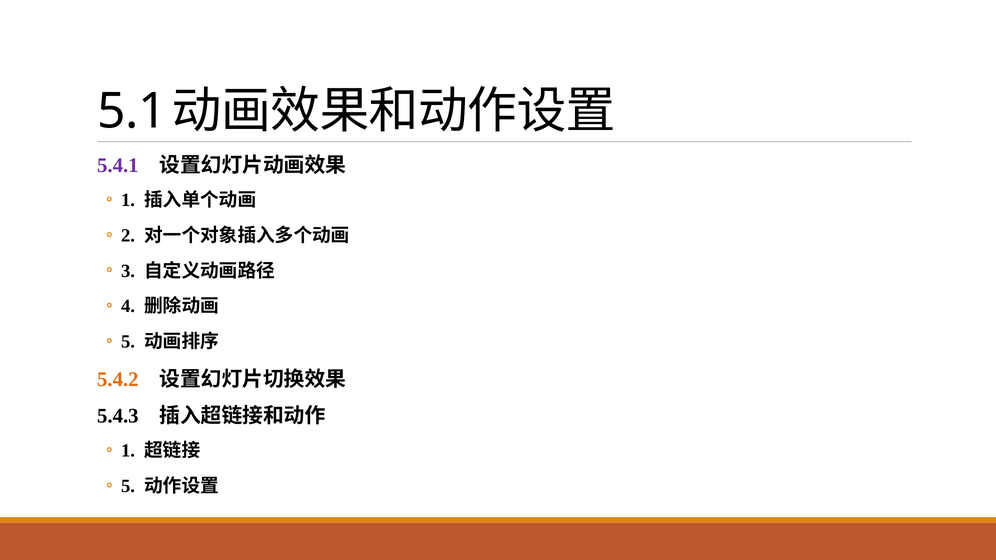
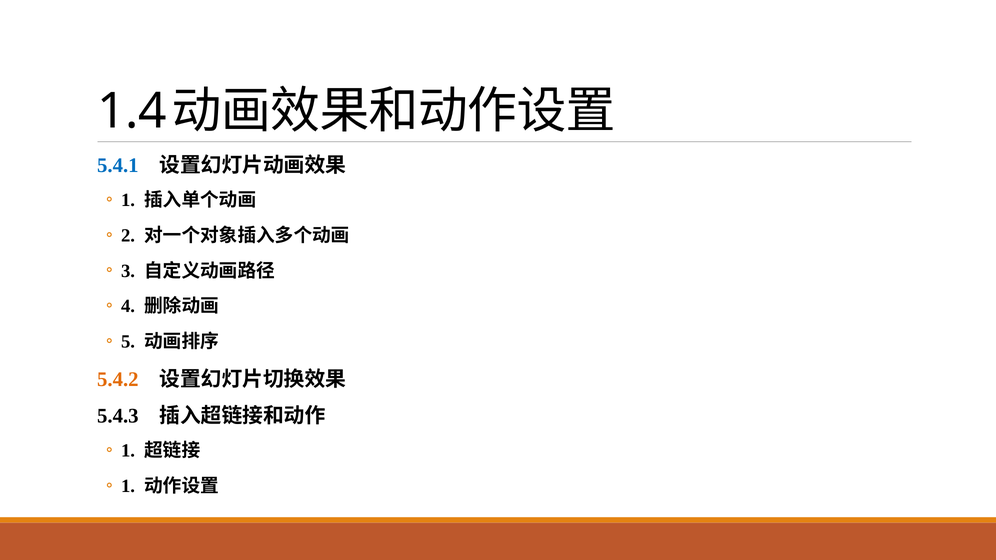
5.1: 5.1 -> 1.4
5.4.1 colour: purple -> blue
5 at (128, 486): 5 -> 1
